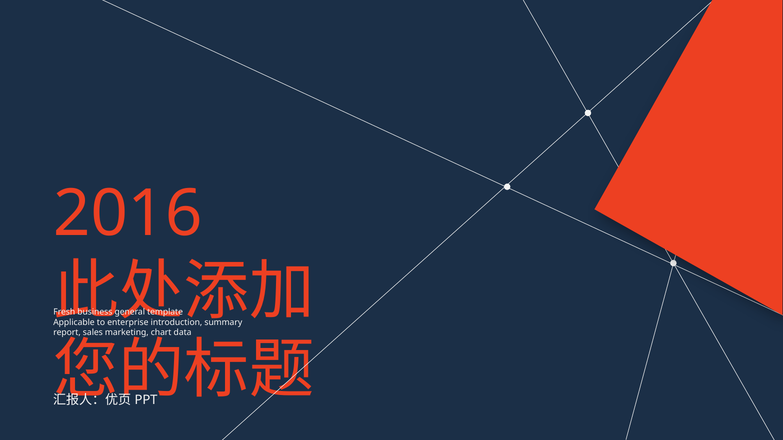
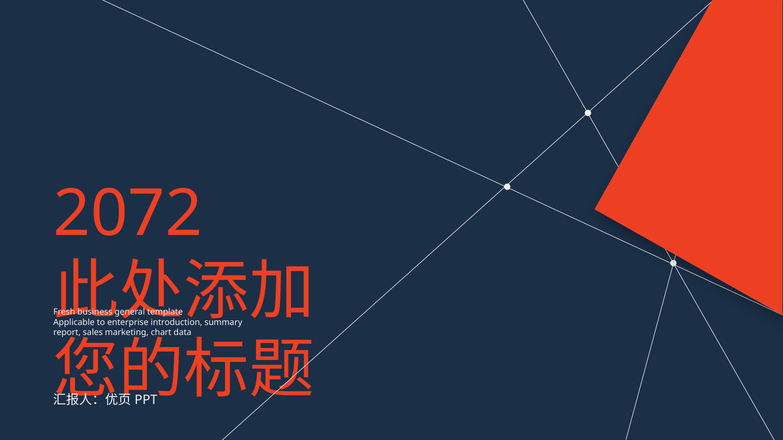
2016: 2016 -> 2072
